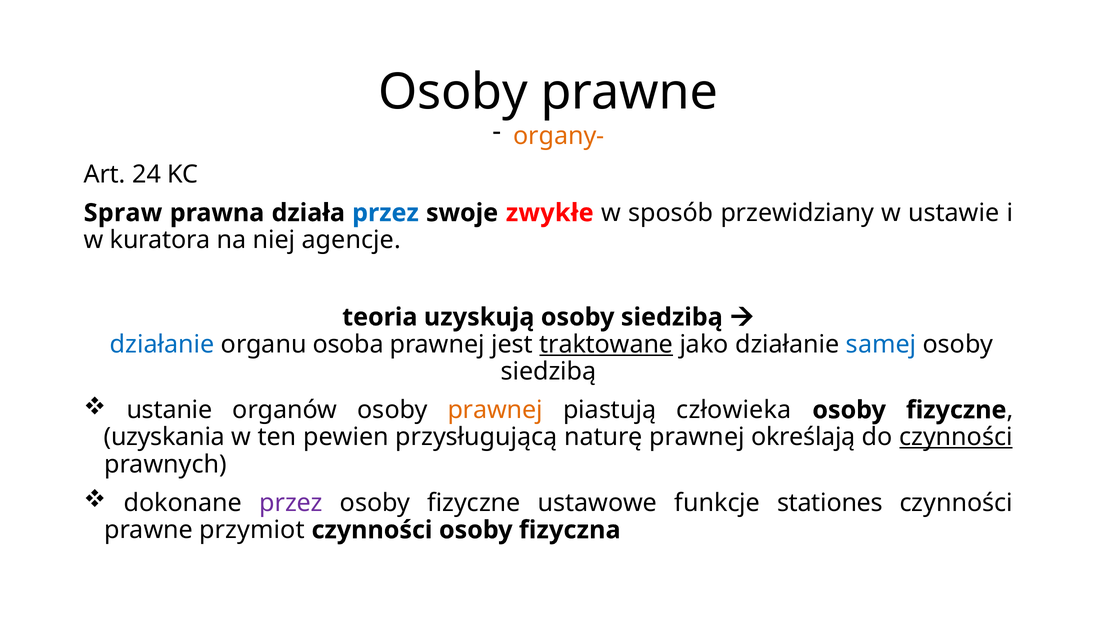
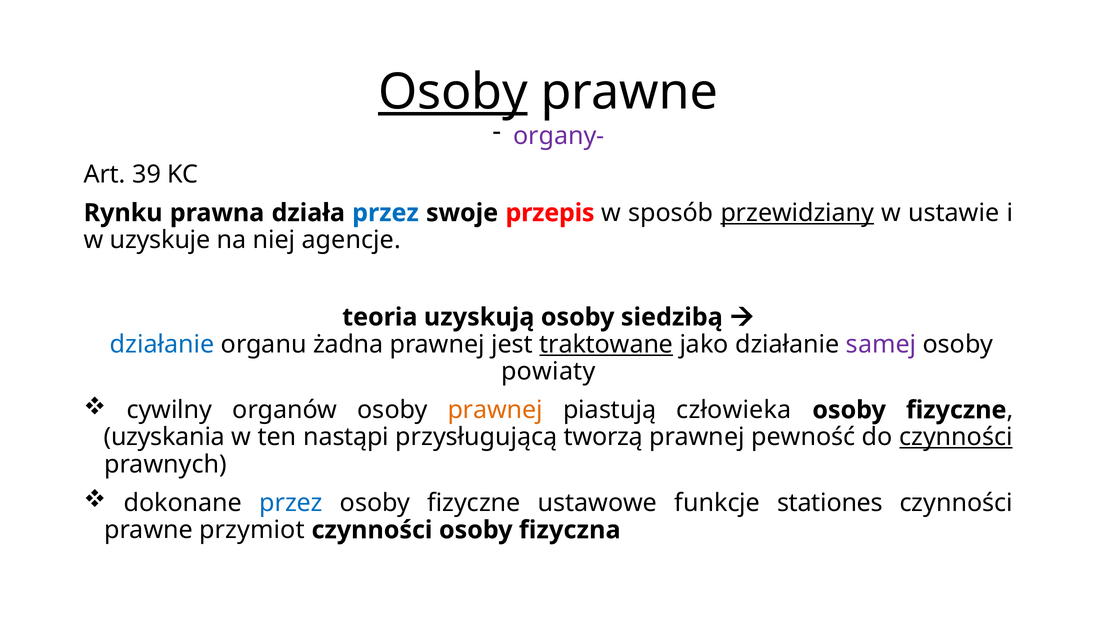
Osoby at (453, 92) underline: none -> present
organy- colour: orange -> purple
24: 24 -> 39
Spraw: Spraw -> Rynku
zwykłe: zwykłe -> przepis
przewidziany underline: none -> present
kuratora: kuratora -> uzyskuje
osoba: osoba -> żadna
samej colour: blue -> purple
siedzibą at (549, 371): siedzibą -> powiaty
ustanie: ustanie -> cywilny
pewien: pewien -> nastąpi
naturę: naturę -> tworzą
określają: określają -> pewność
przez at (291, 503) colour: purple -> blue
